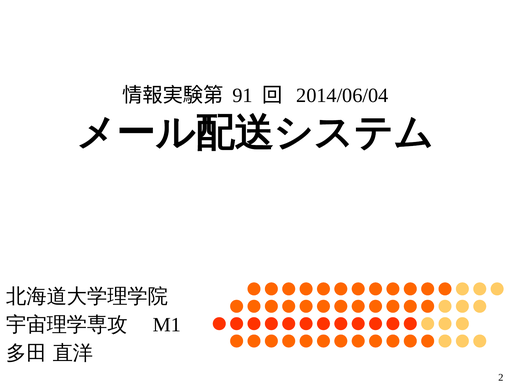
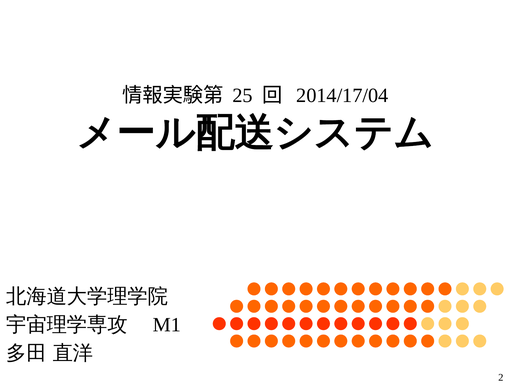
91: 91 -> 25
2014/06/04: 2014/06/04 -> 2014/17/04
